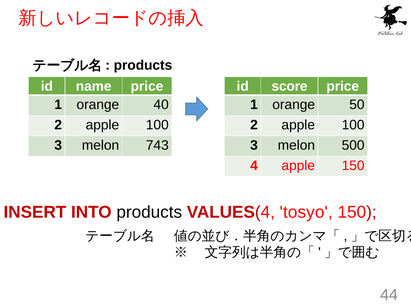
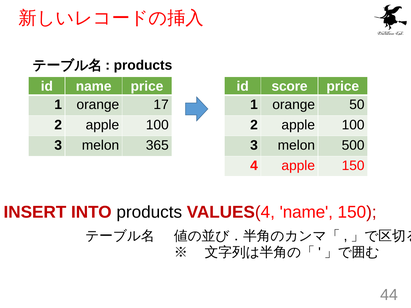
40: 40 -> 17
743: 743 -> 365
VALUES(4 tosyo: tosyo -> name
